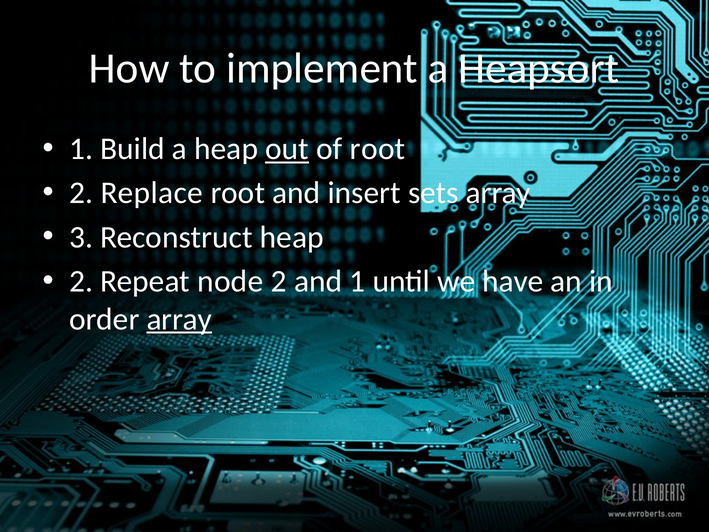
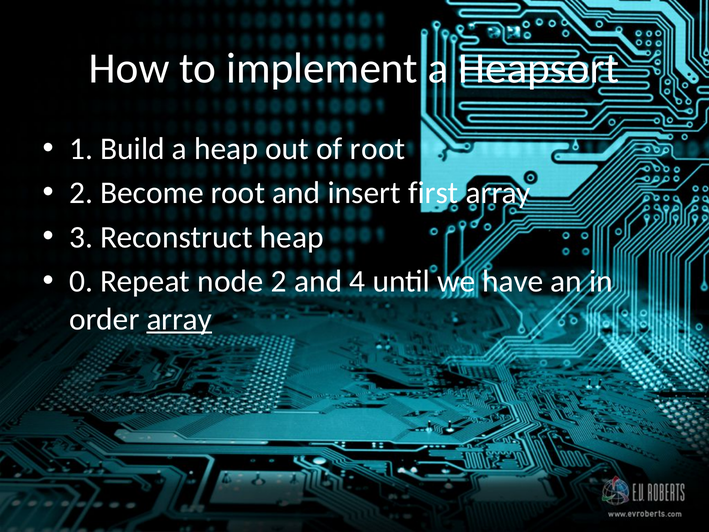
out underline: present -> none
Replace: Replace -> Become
sets: sets -> first
2 at (81, 281): 2 -> 0
and 1: 1 -> 4
